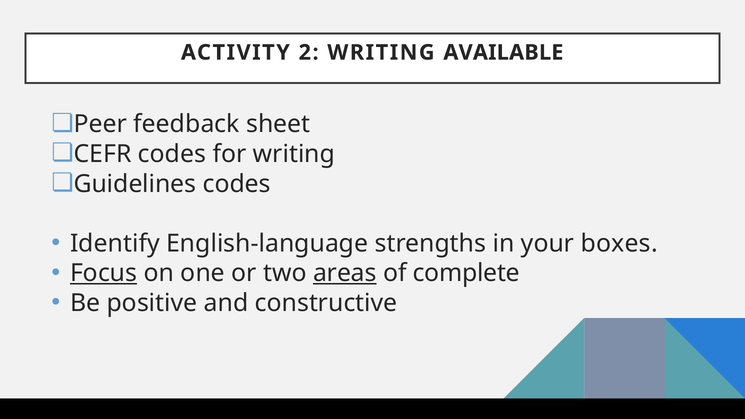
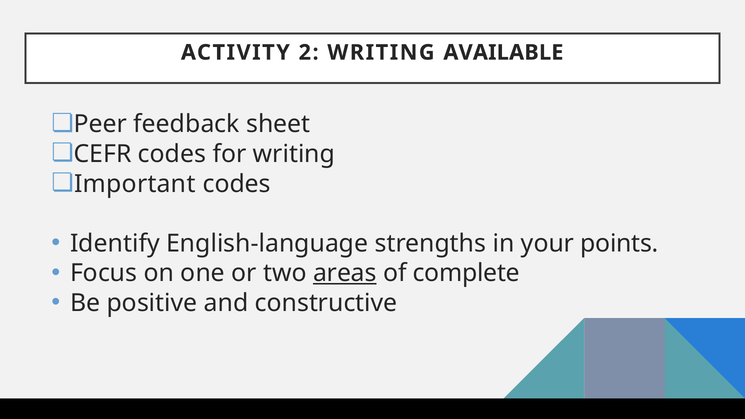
Guidelines: Guidelines -> Important
boxes: boxes -> points
Focus underline: present -> none
